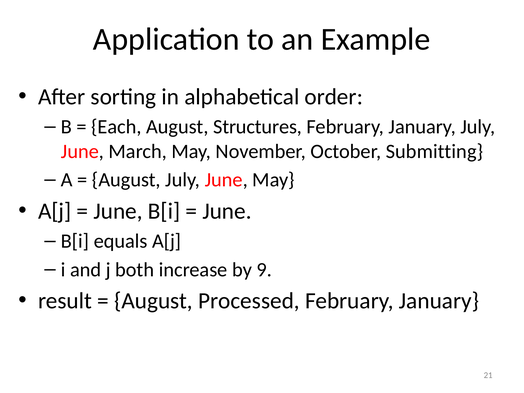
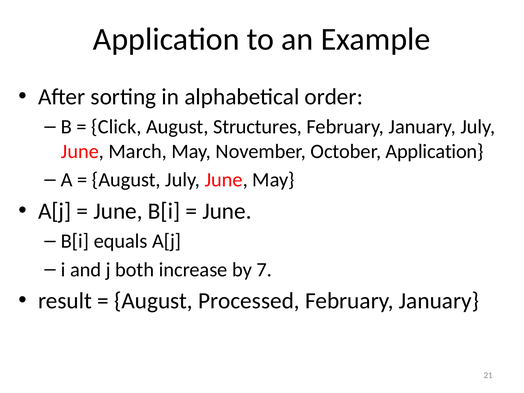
Each: Each -> Click
October Submitting: Submitting -> Application
9: 9 -> 7
